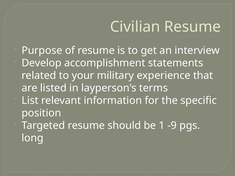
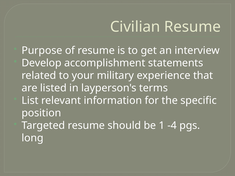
-9: -9 -> -4
